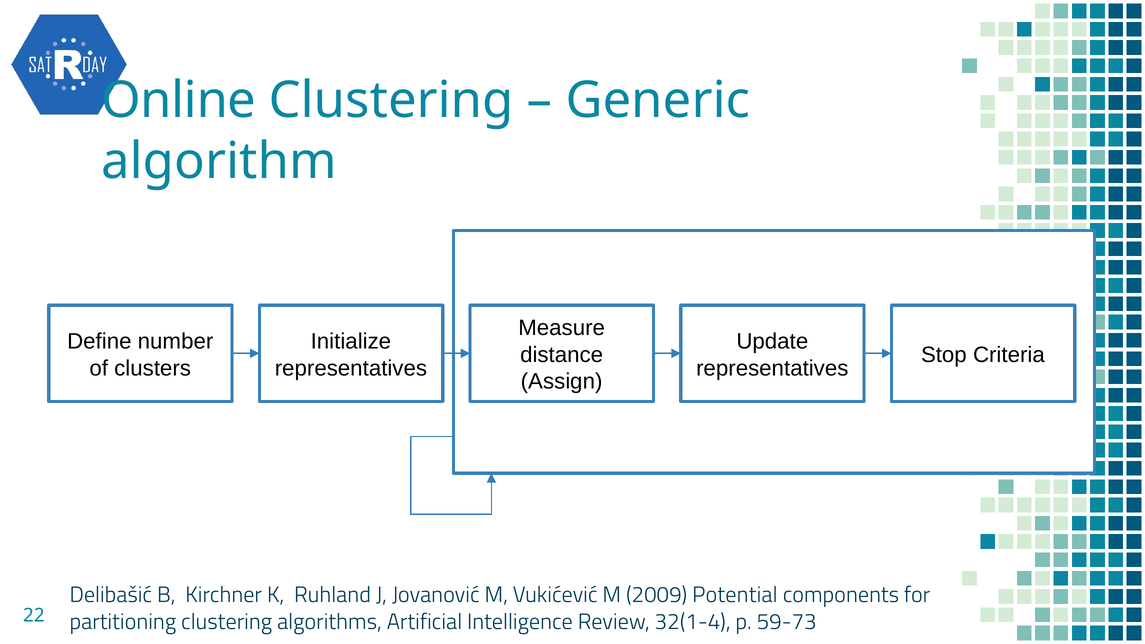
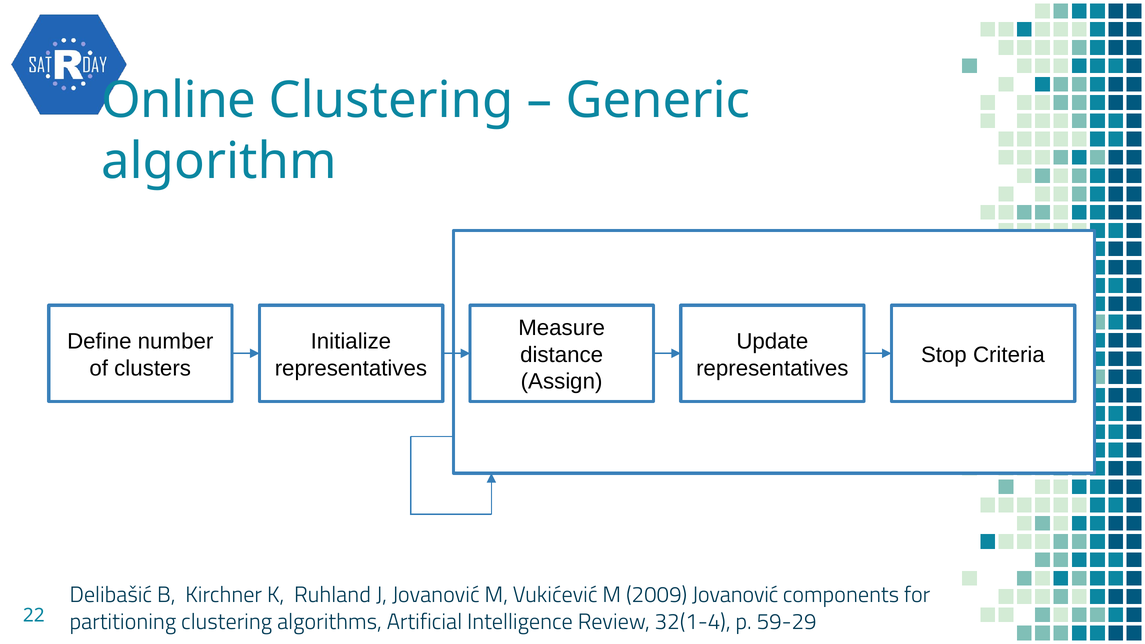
2009 Potential: Potential -> Jovanović
59-73: 59-73 -> 59-29
